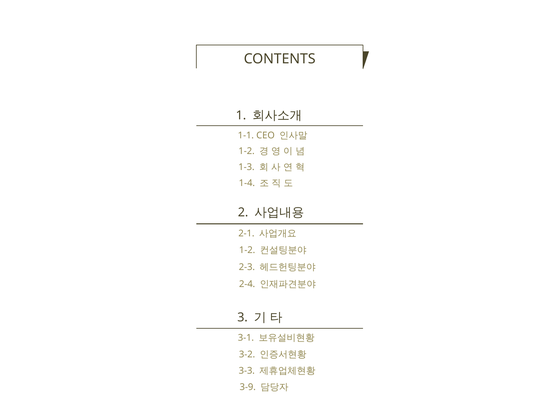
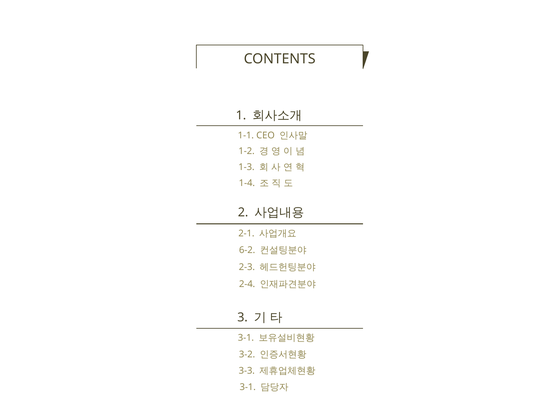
1-2 at (247, 250): 1-2 -> 6-2
3-9 at (248, 387): 3-9 -> 3-1
